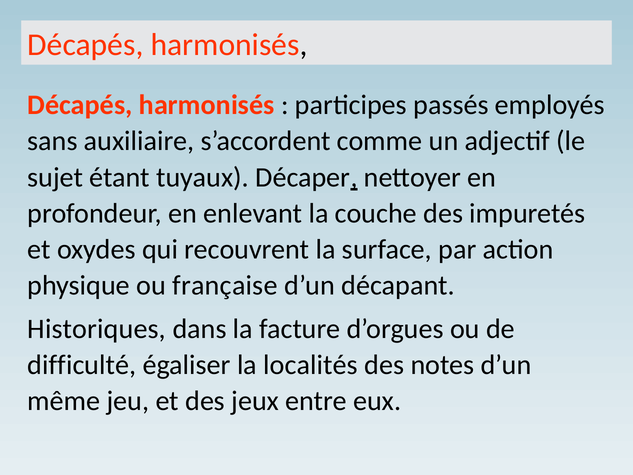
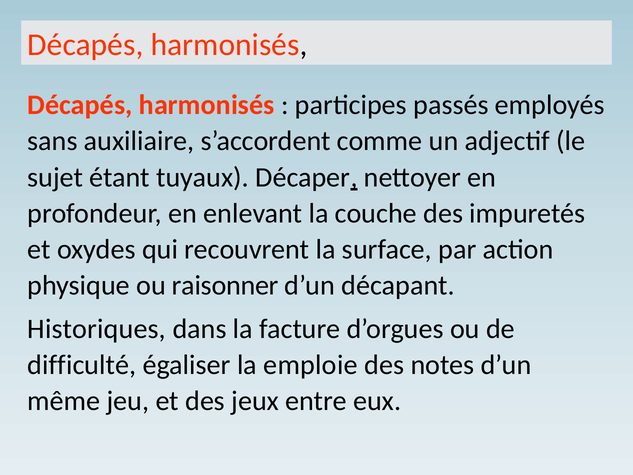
française: française -> raisonner
localités: localités -> emploie
